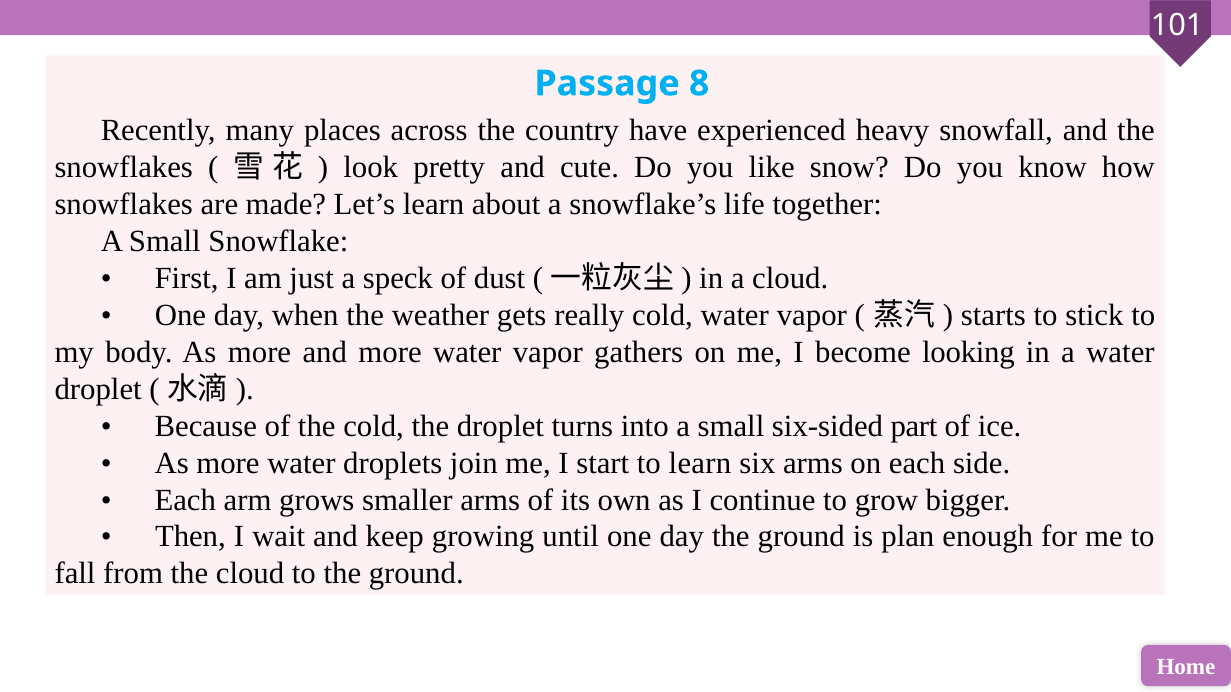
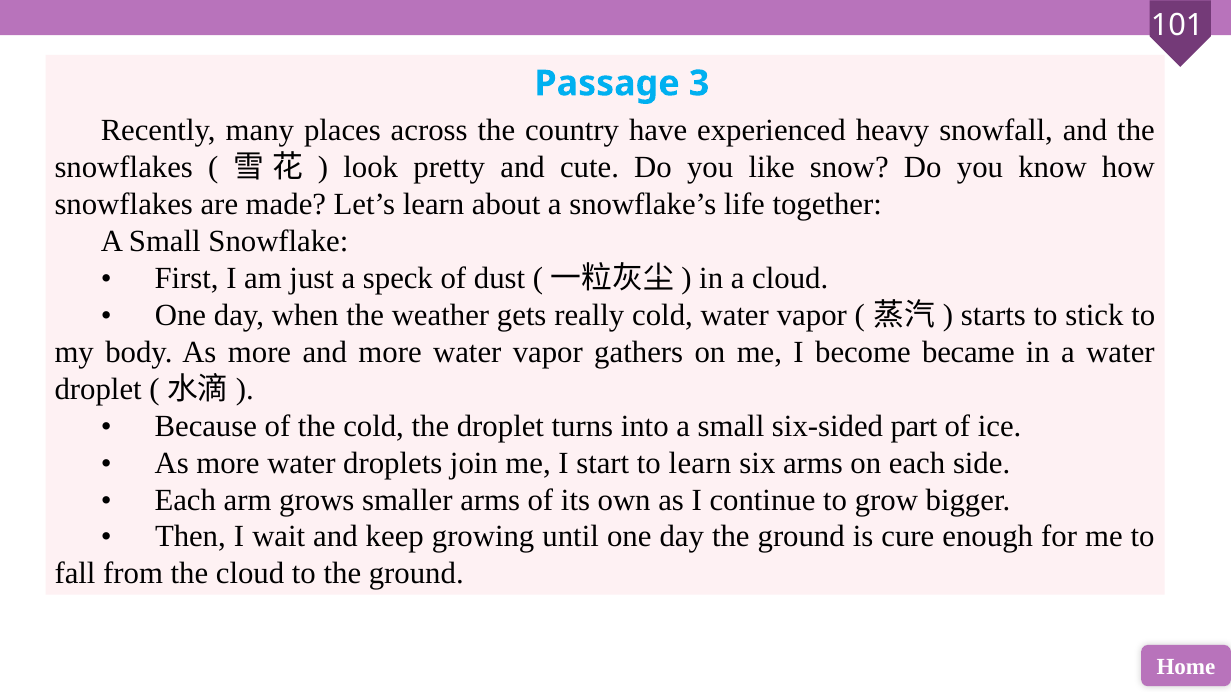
8: 8 -> 3
looking: looking -> became
plan: plan -> cure
